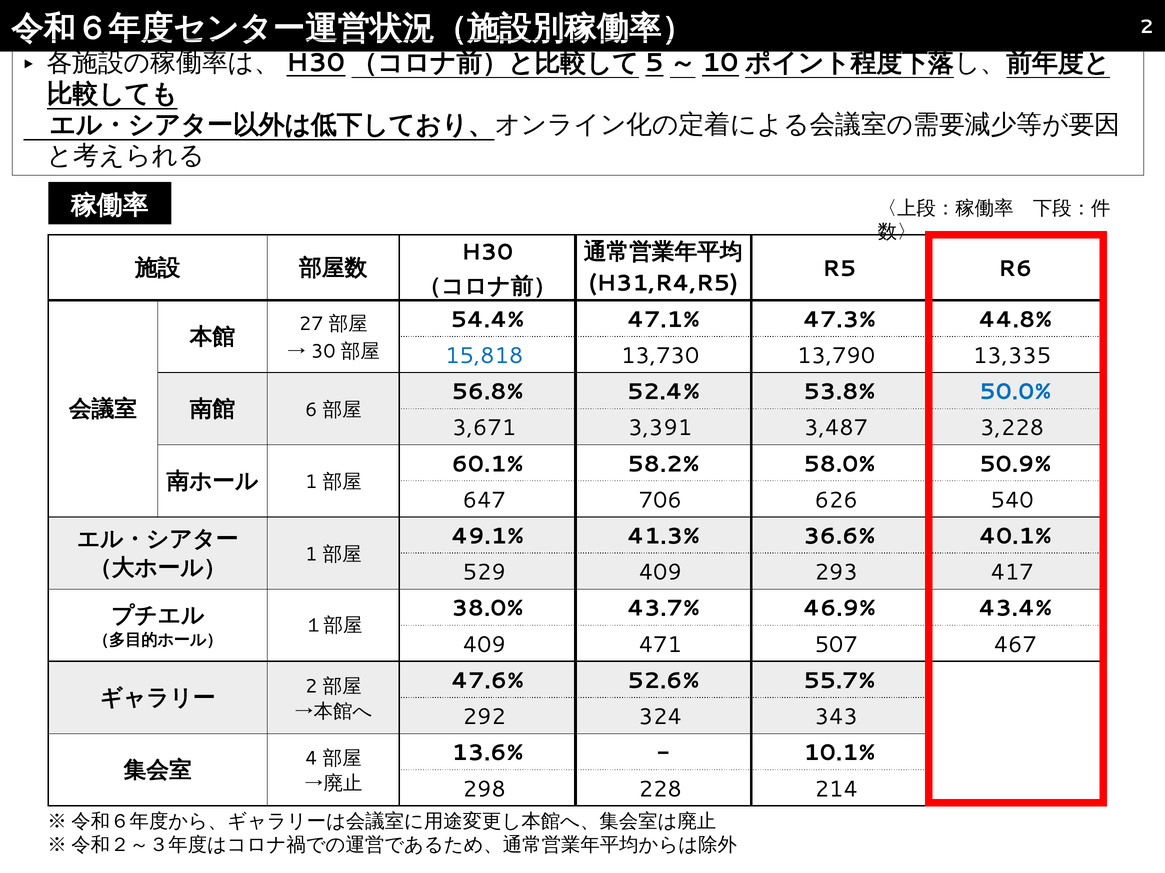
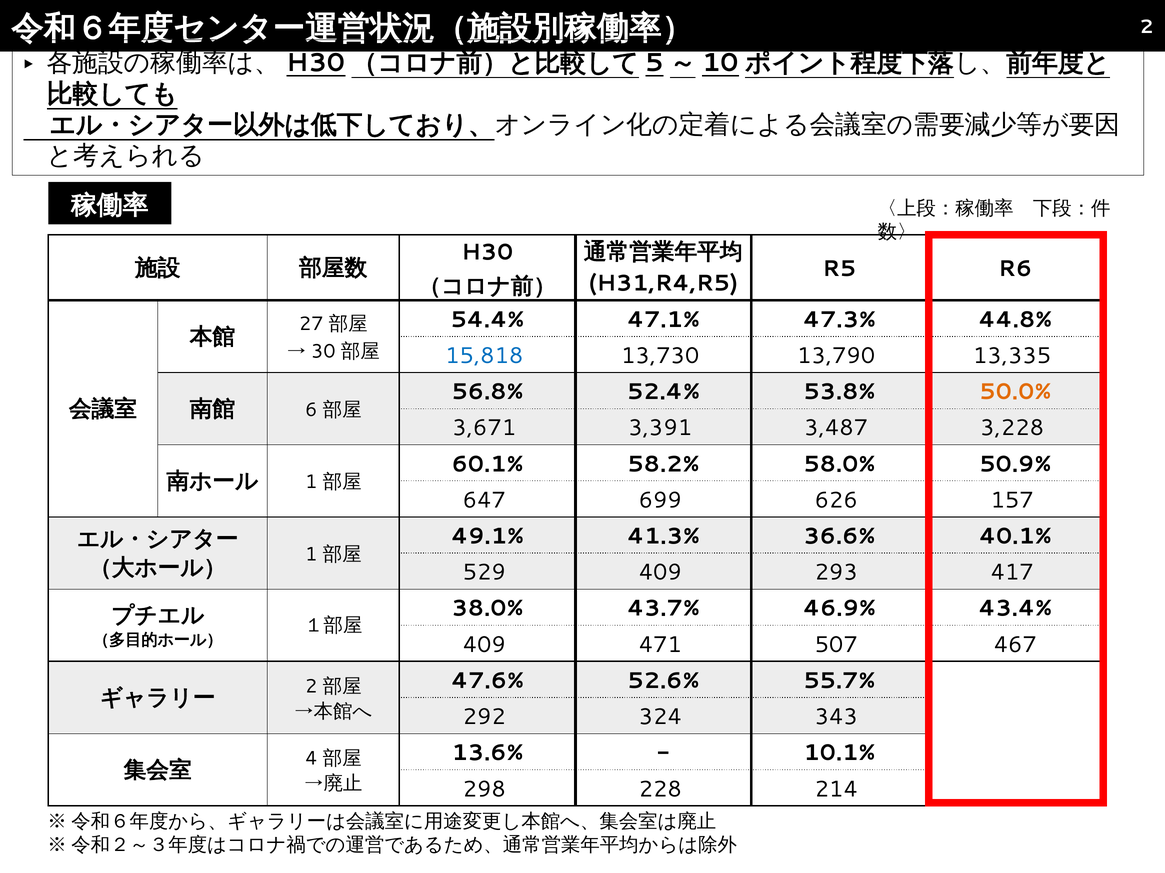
50.0% colour: blue -> orange
706: 706 -> 699
540: 540 -> 157
